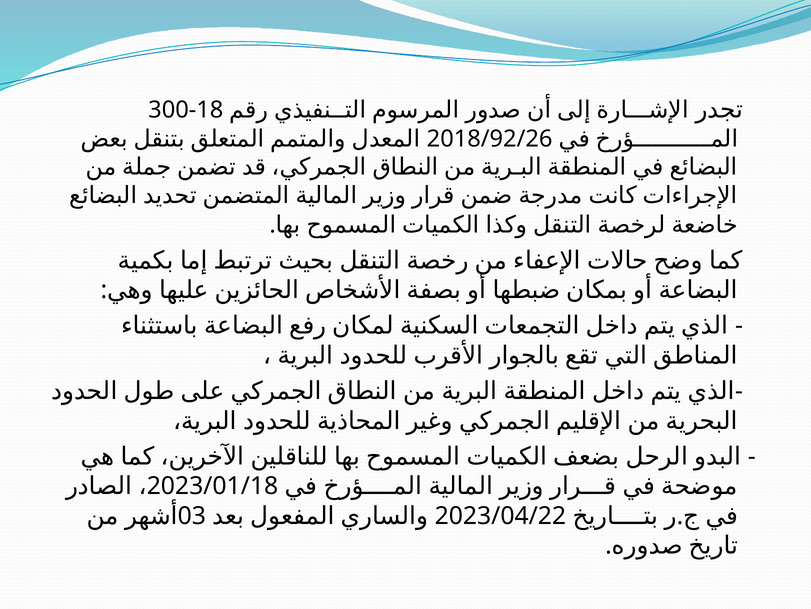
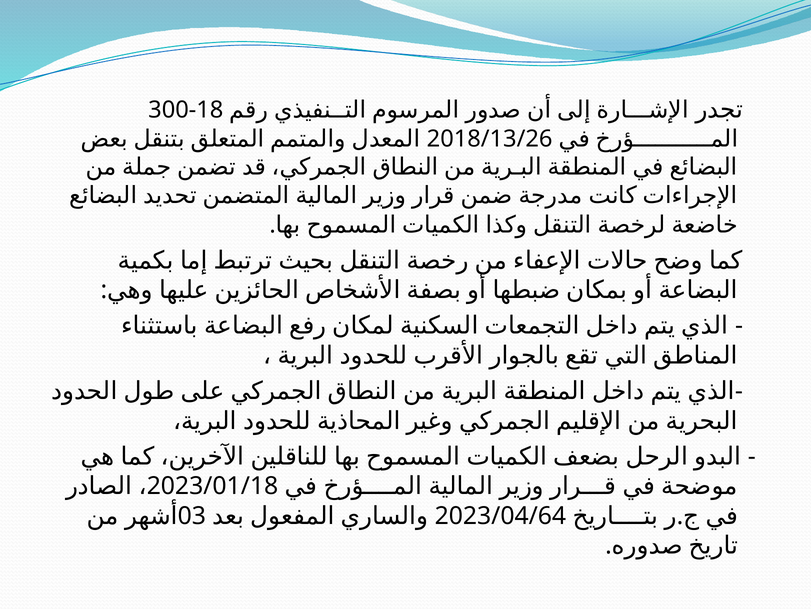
2018/92/26: 2018/92/26 -> 2018/13/26
2023/04/22: 2023/04/22 -> 2023/04/64
